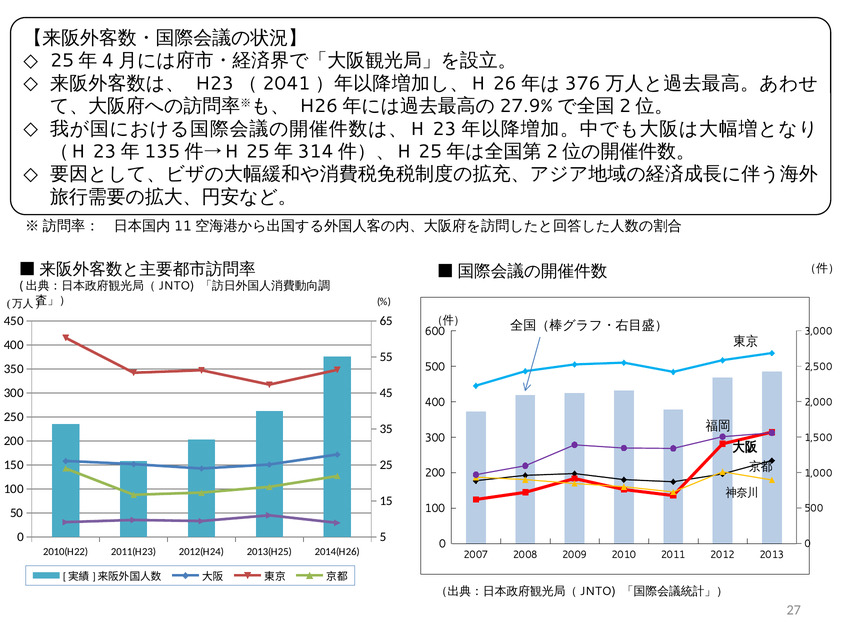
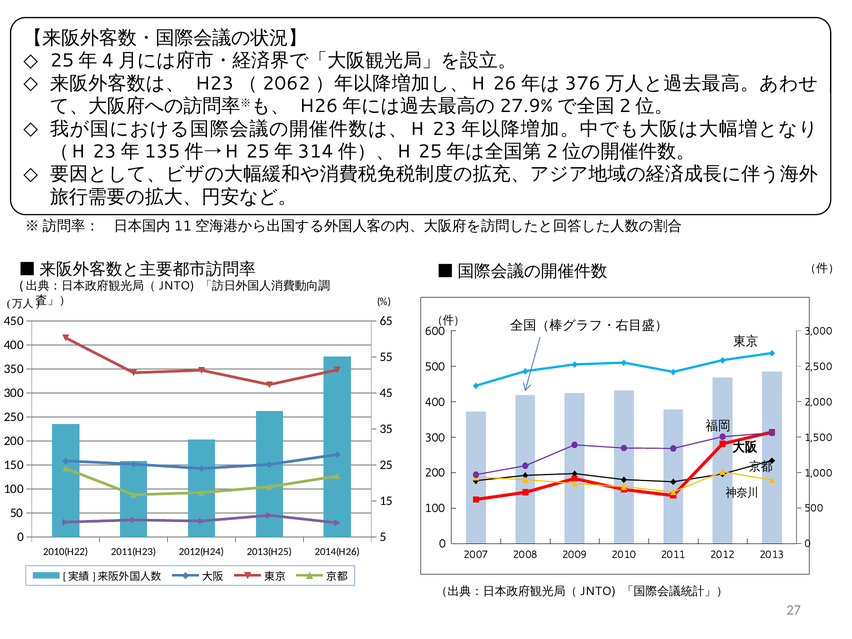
2041: 2041 -> 2062
